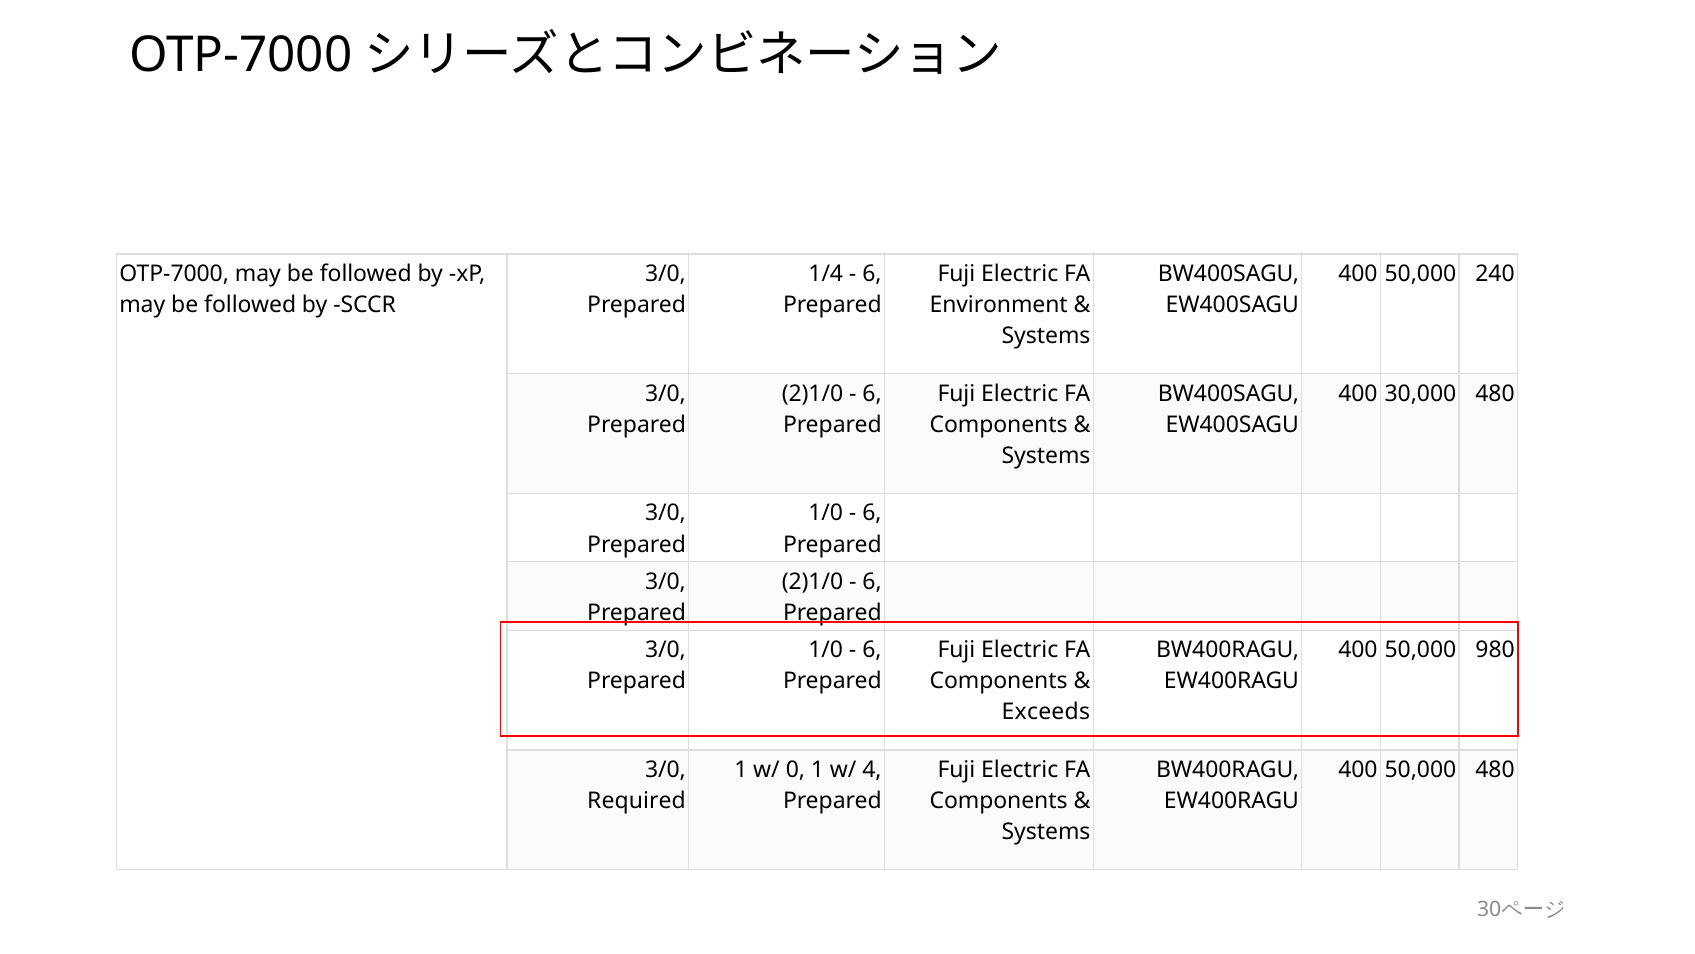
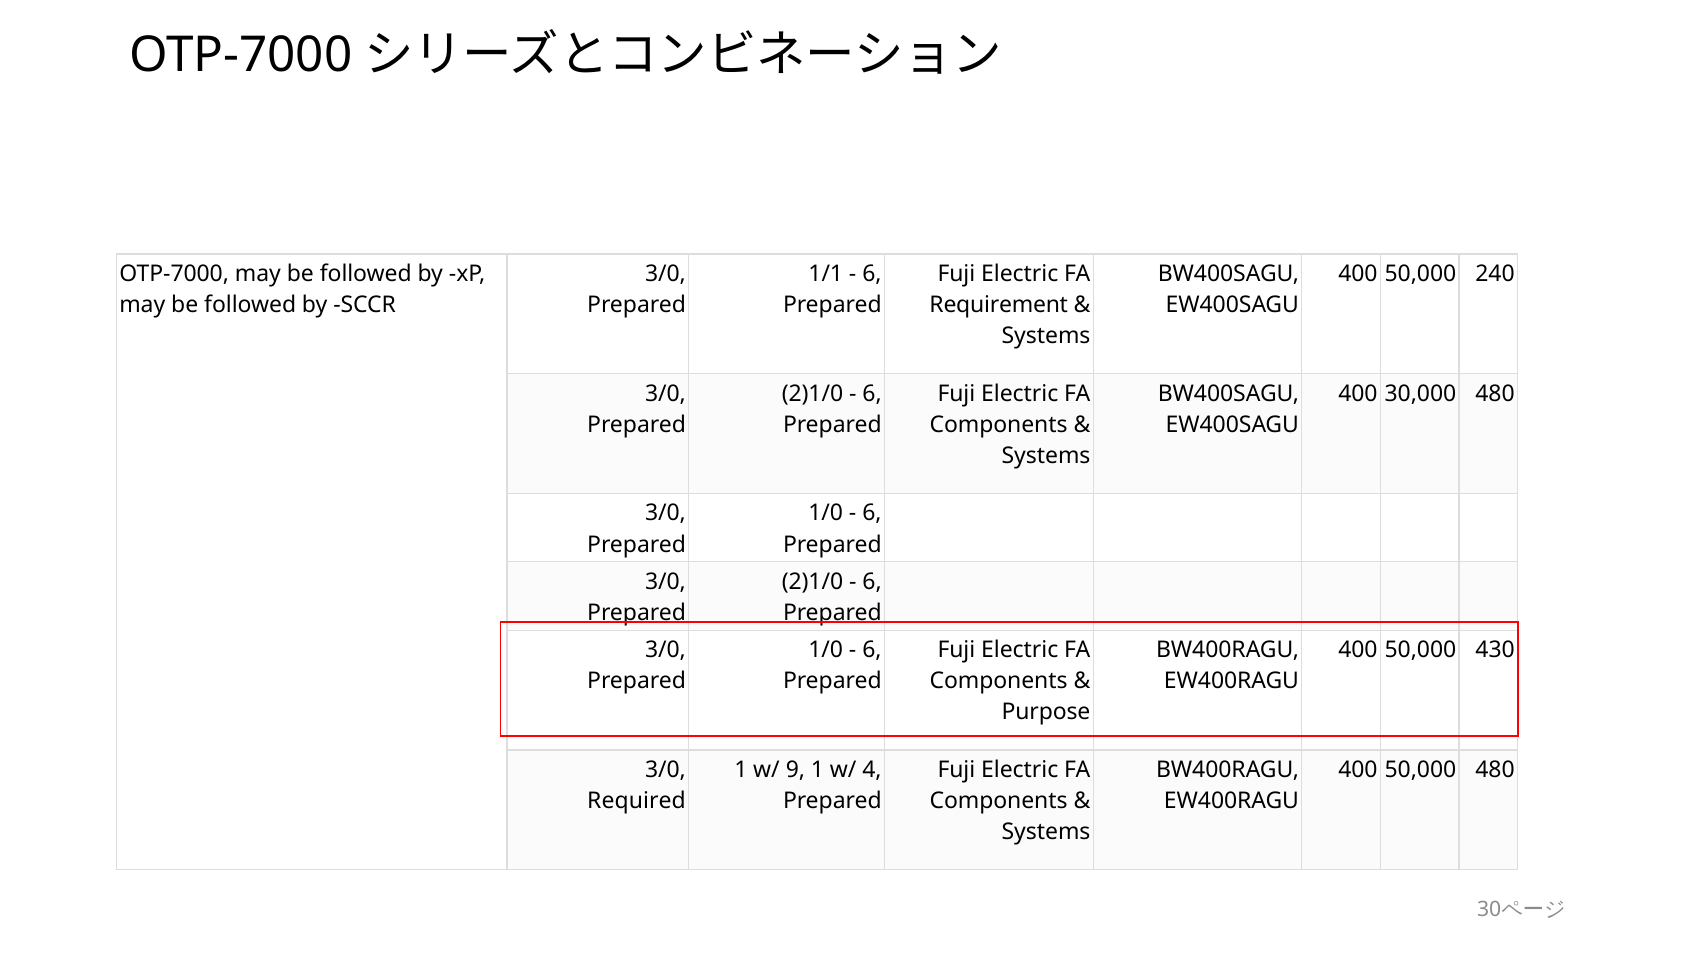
1/4: 1/4 -> 1/1
Environment: Environment -> Requirement
980: 980 -> 430
Exceeds: Exceeds -> Purpose
0: 0 -> 9
